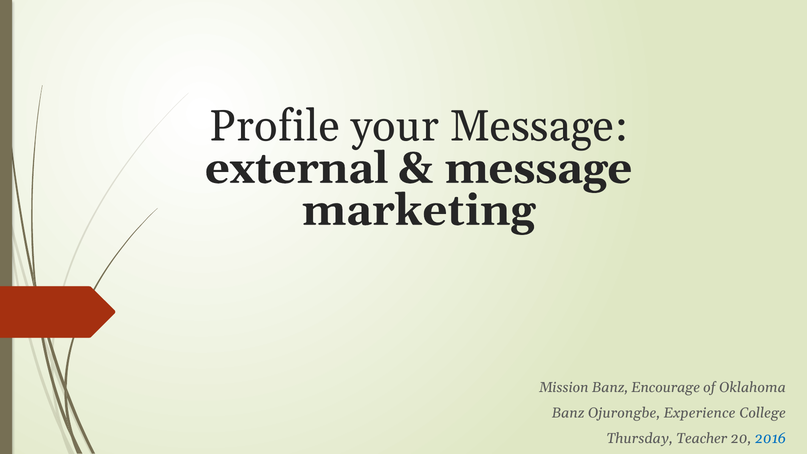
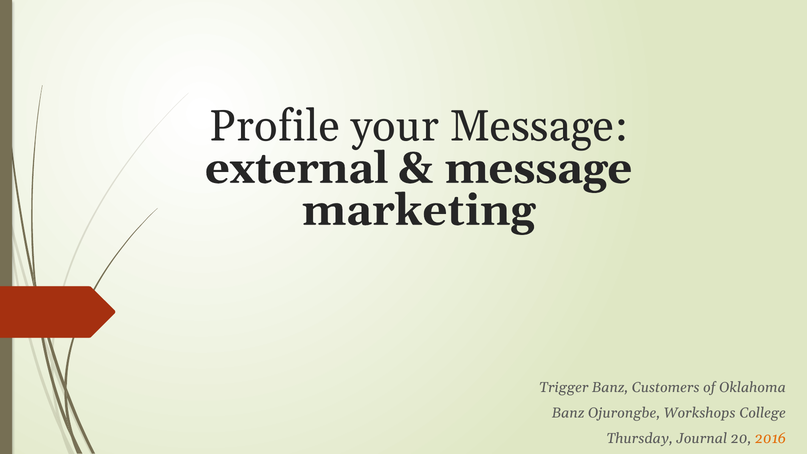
Mission: Mission -> Trigger
Encourage: Encourage -> Customers
Experience: Experience -> Workshops
Teacher: Teacher -> Journal
2016 colour: blue -> orange
